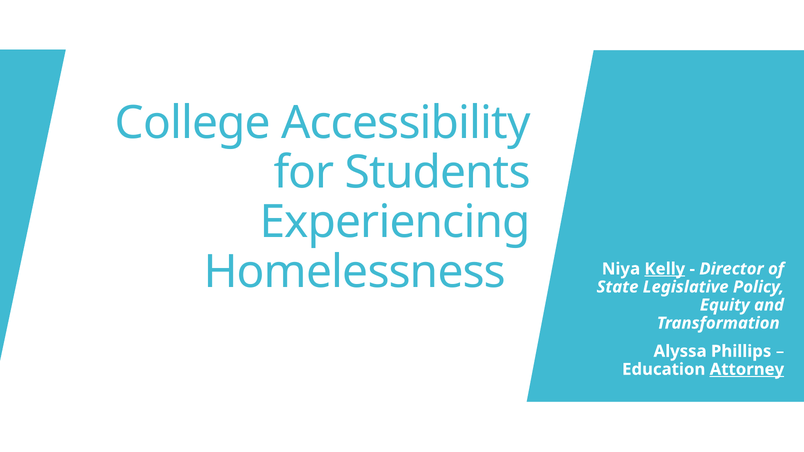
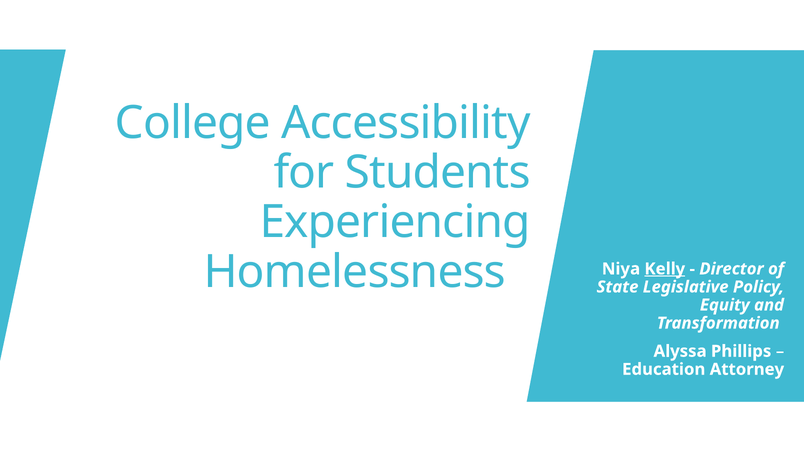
Attorney underline: present -> none
